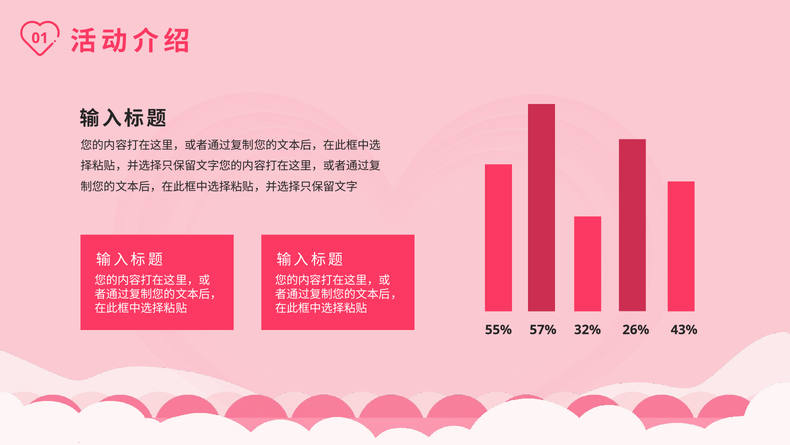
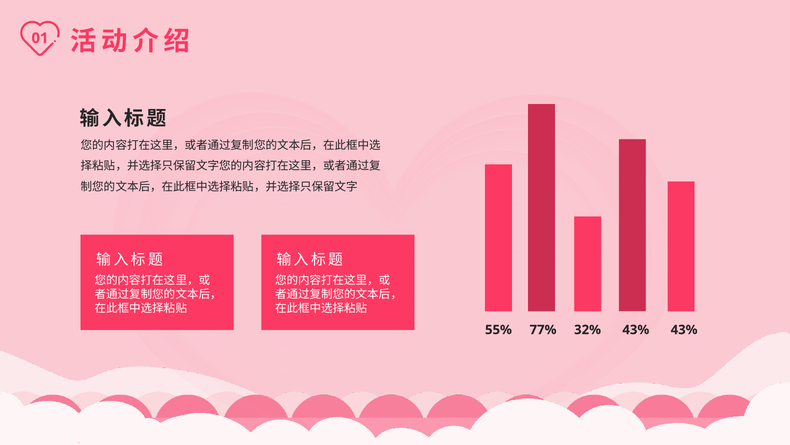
57%: 57% -> 77%
32% 26%: 26% -> 43%
